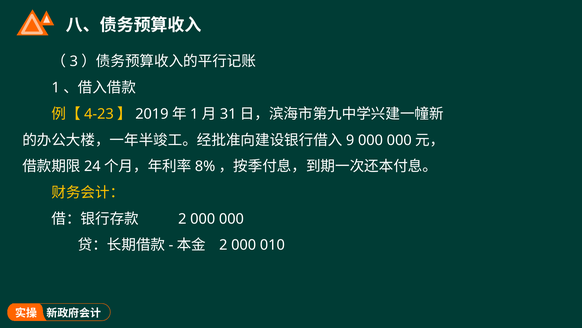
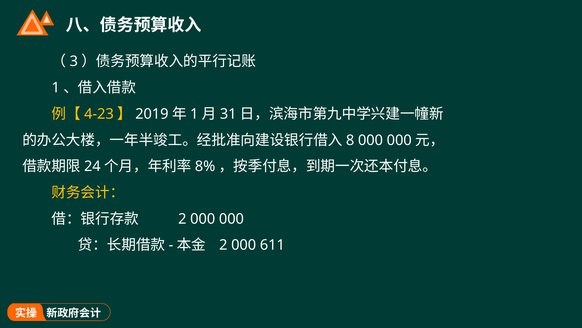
9: 9 -> 8
010: 010 -> 611
